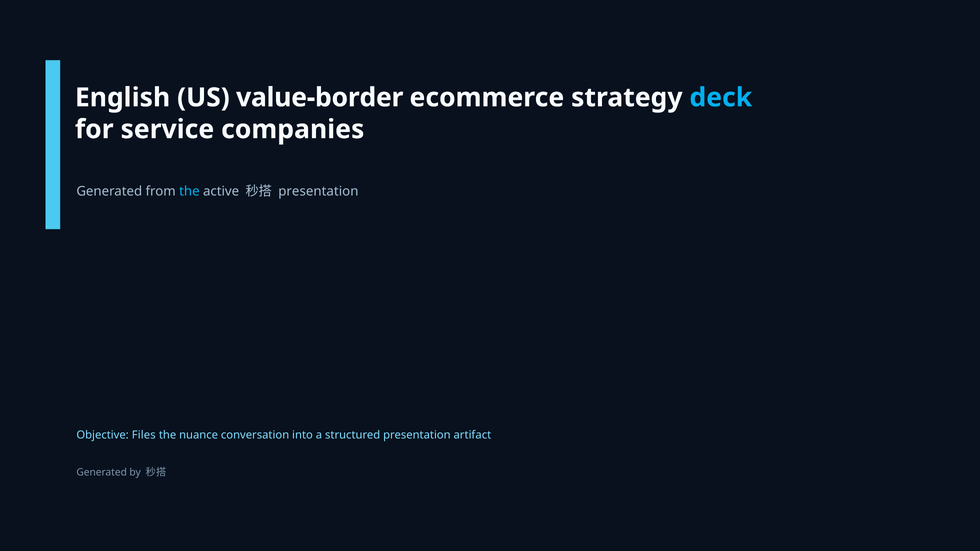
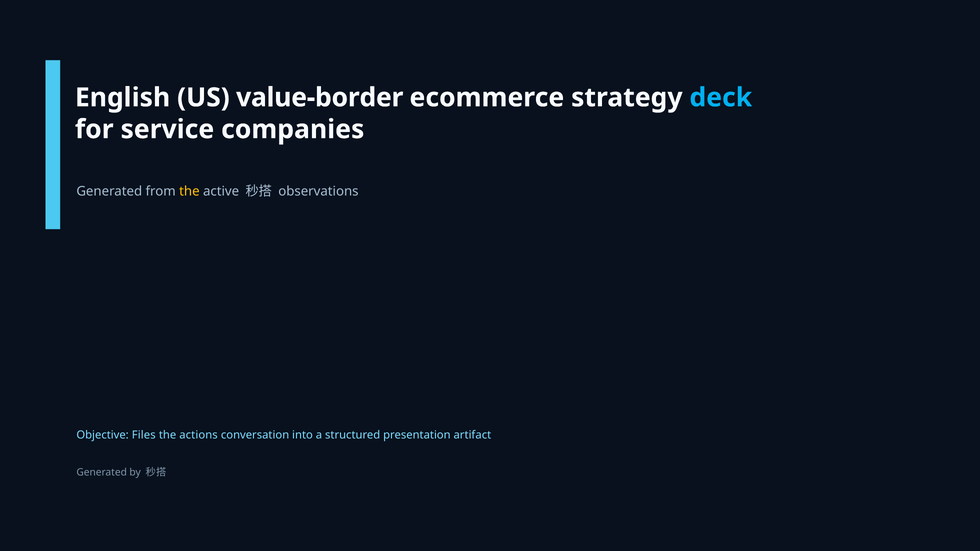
the at (189, 191) colour: light blue -> yellow
presentation at (318, 191): presentation -> observations
nuance: nuance -> actions
